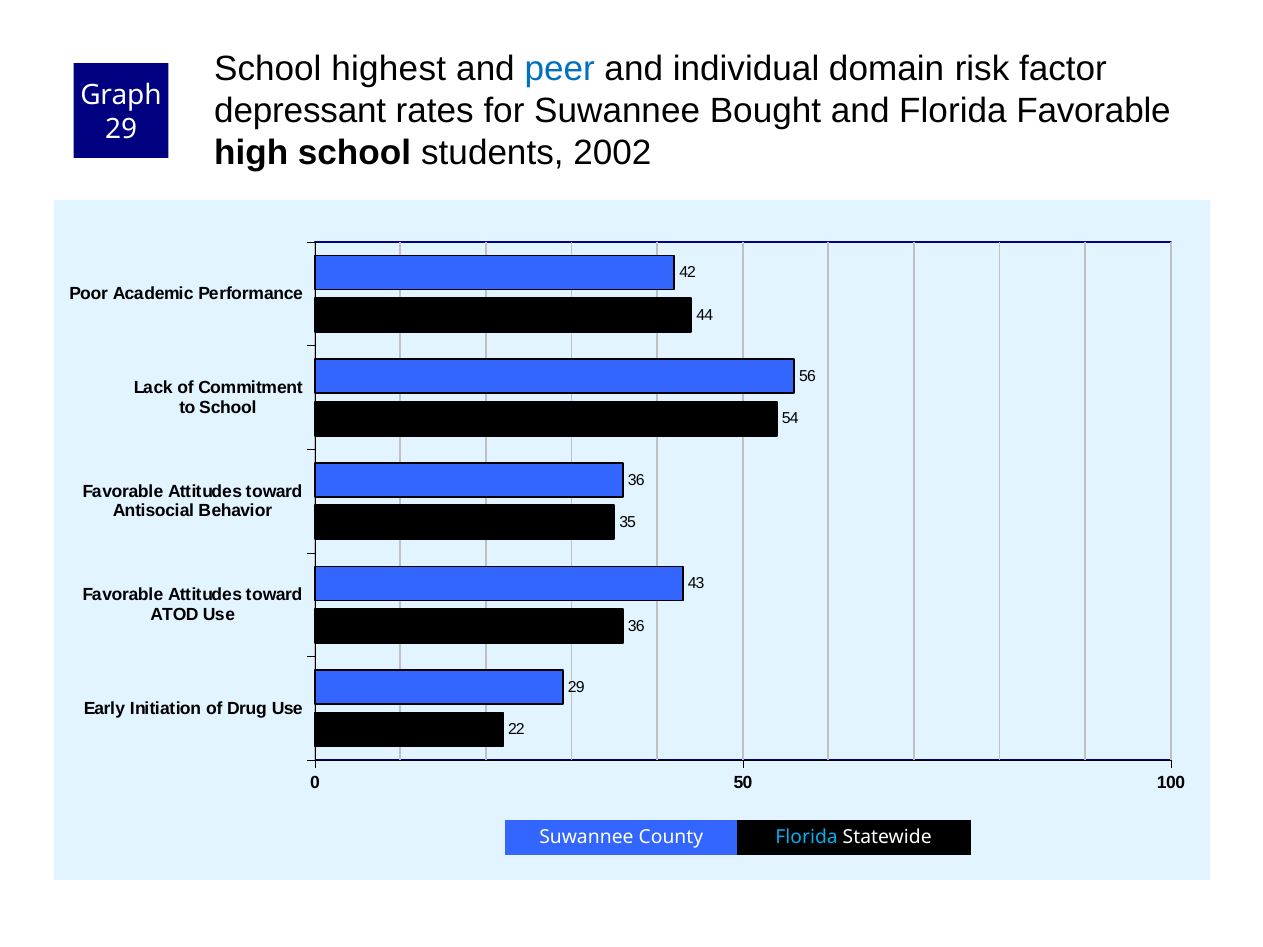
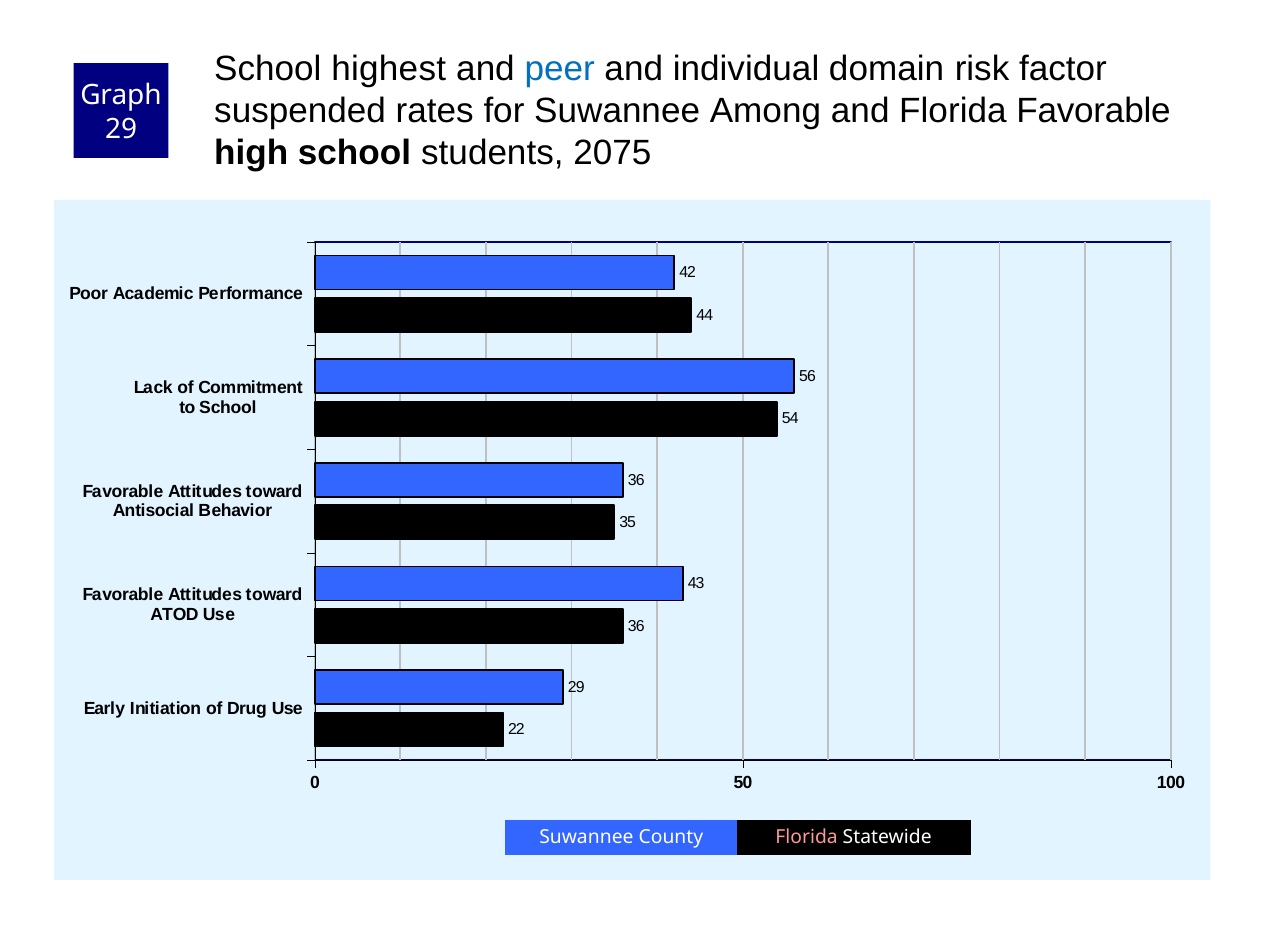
depressant: depressant -> suspended
Bought: Bought -> Among
2002: 2002 -> 2075
Florida at (807, 838) colour: light blue -> pink
